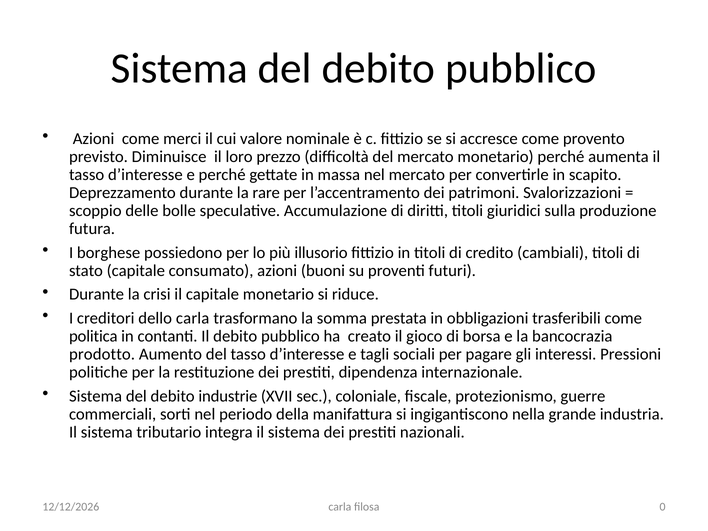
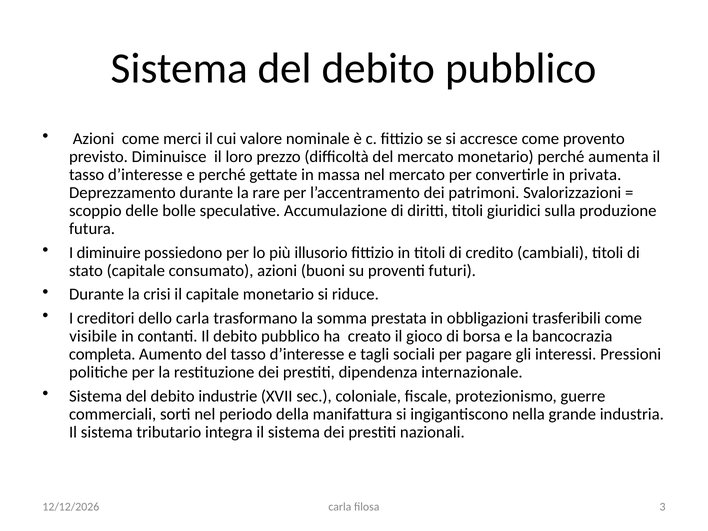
scapito: scapito -> privata
borghese: borghese -> diminuire
politica: politica -> visibile
prodotto: prodotto -> completa
0: 0 -> 3
